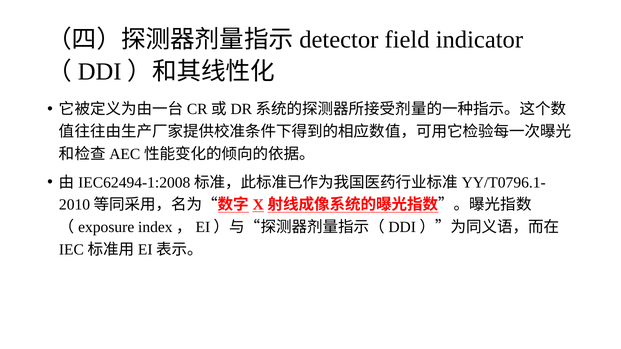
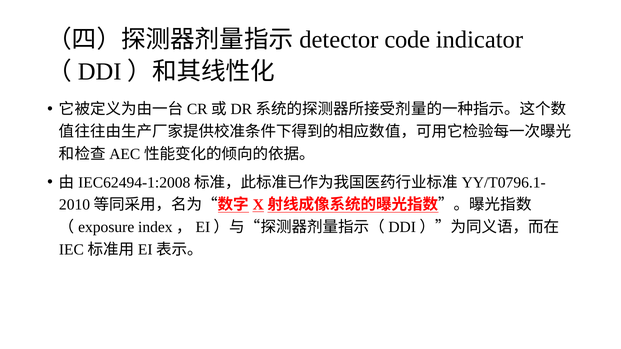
field: field -> code
